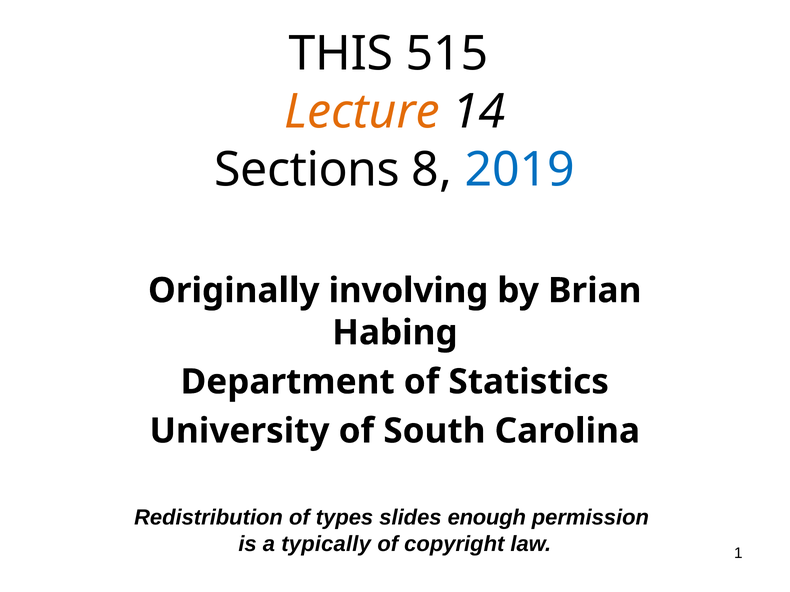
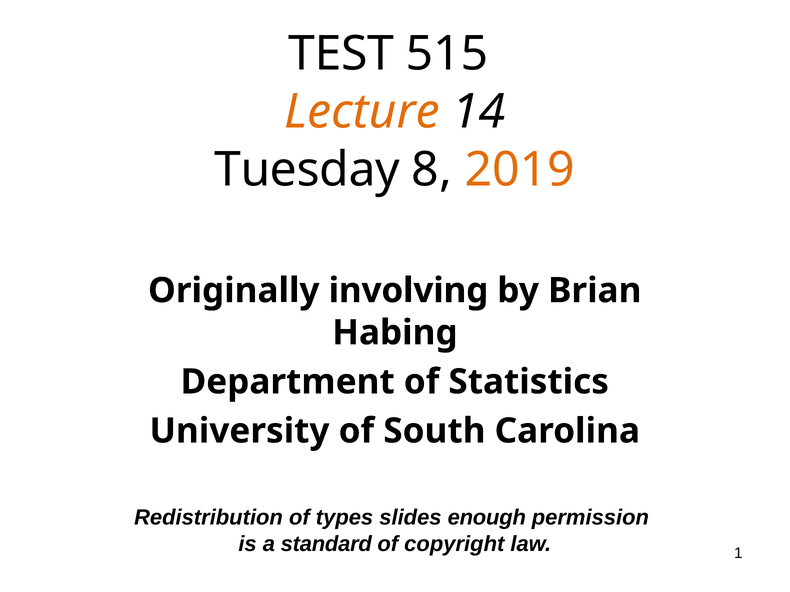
THIS: THIS -> TEST
Sections: Sections -> Tuesday
2019 colour: blue -> orange
typically: typically -> standard
